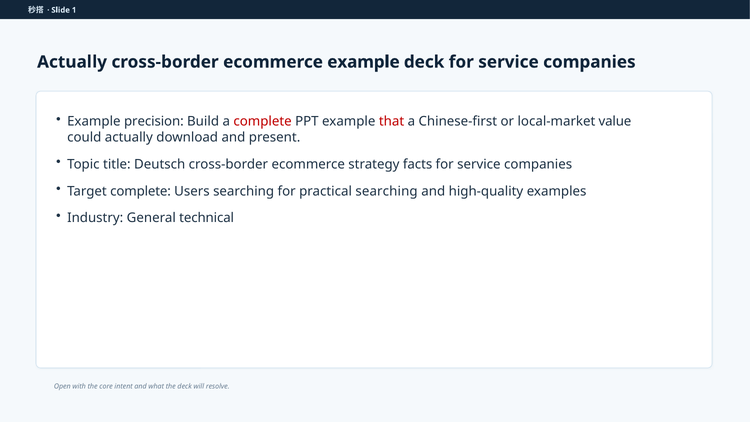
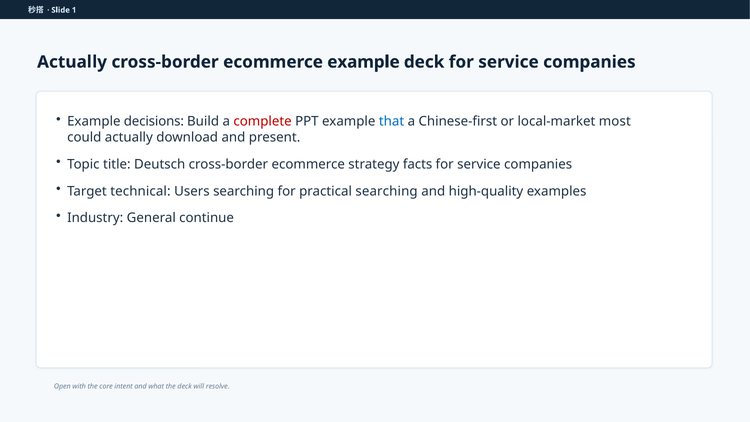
precision: precision -> decisions
that colour: red -> blue
value: value -> most
Target complete: complete -> technical
technical: technical -> continue
